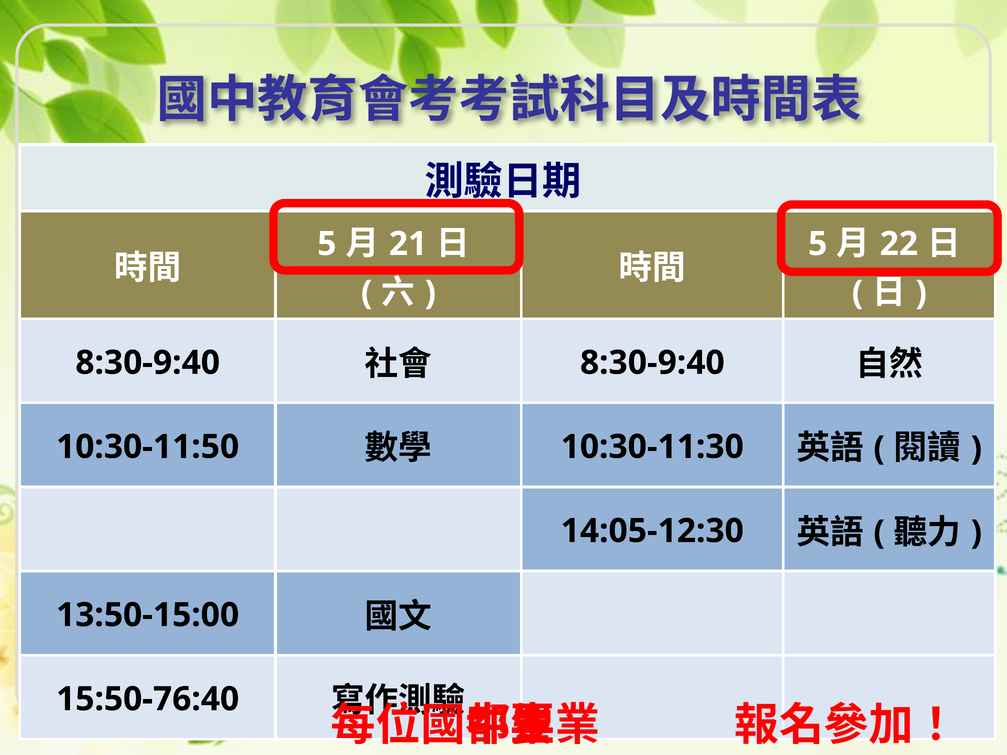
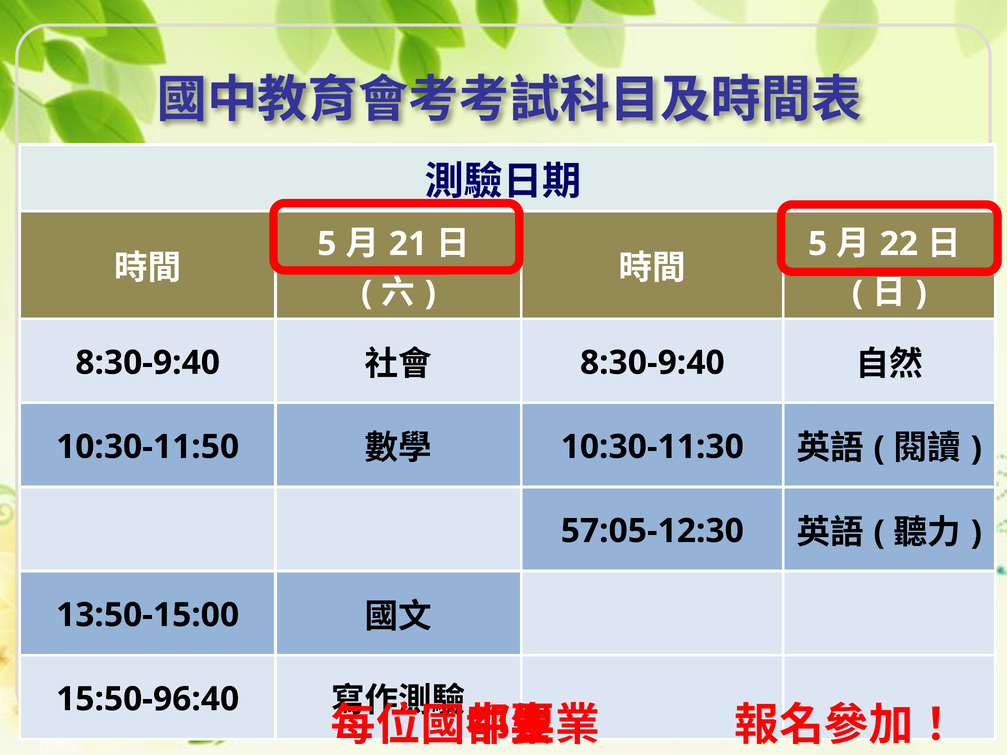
14:05-12:30: 14:05-12:30 -> 57:05-12:30
15:50-76:40: 15:50-76:40 -> 15:50-96:40
